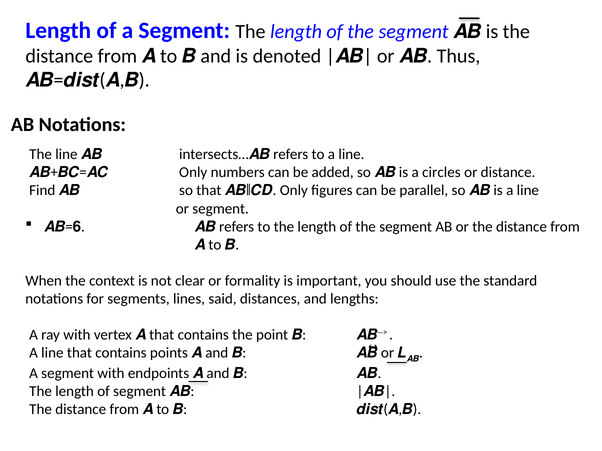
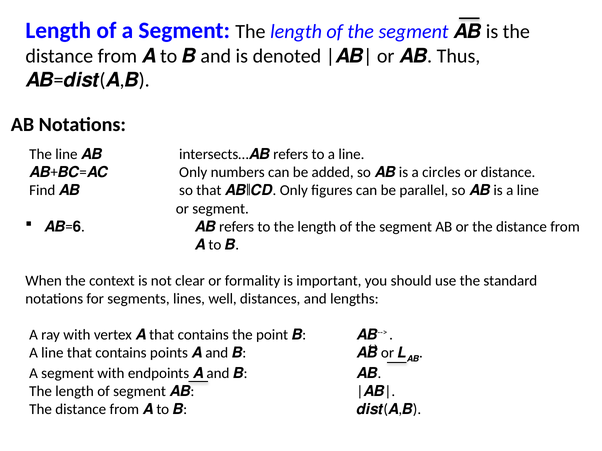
said: said -> well
